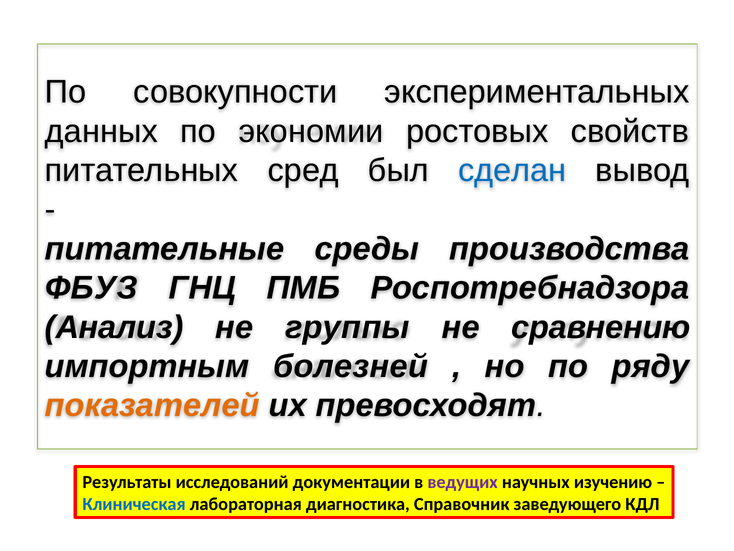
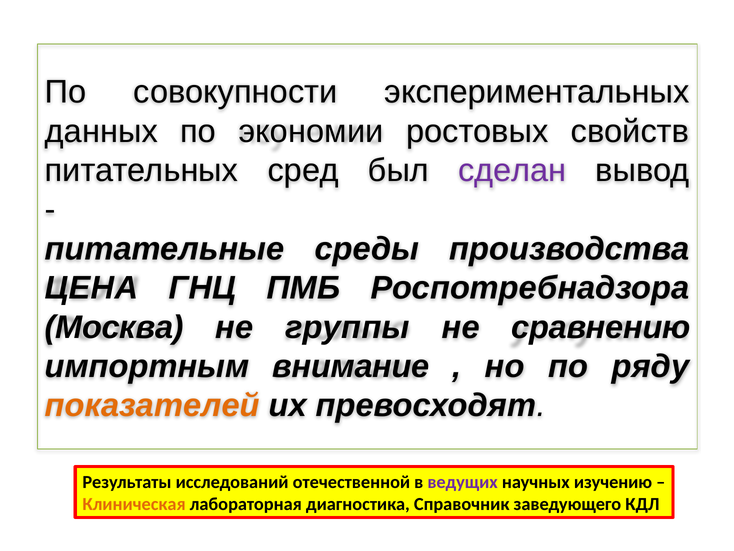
сделан colour: blue -> purple
ФБУЗ: ФБУЗ -> ЦЕНА
Анализ: Анализ -> Москва
болезней: болезней -> внимание
документации: документации -> отечественной
Клиническая colour: blue -> orange
